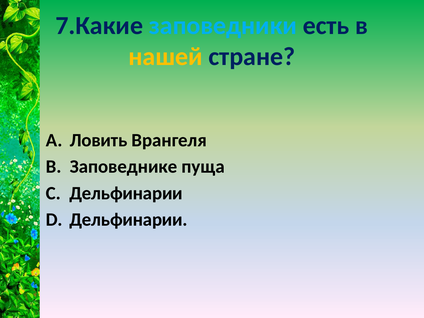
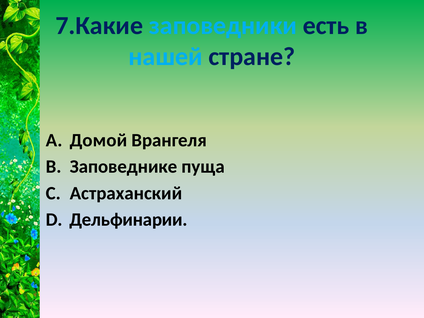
нашей colour: yellow -> light blue
Ловить: Ловить -> Домой
Дельфинарии at (126, 193): Дельфинарии -> Астраханский
